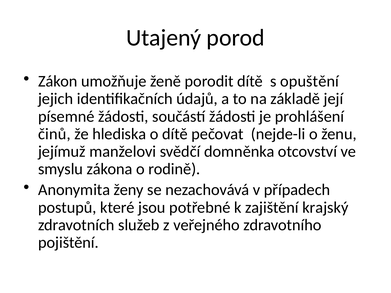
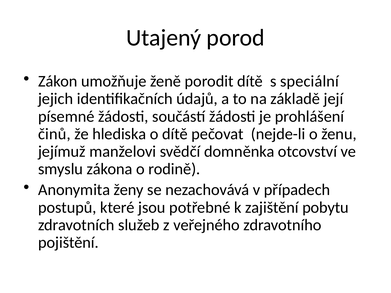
opuštění: opuštění -> speciální
krajský: krajský -> pobytu
